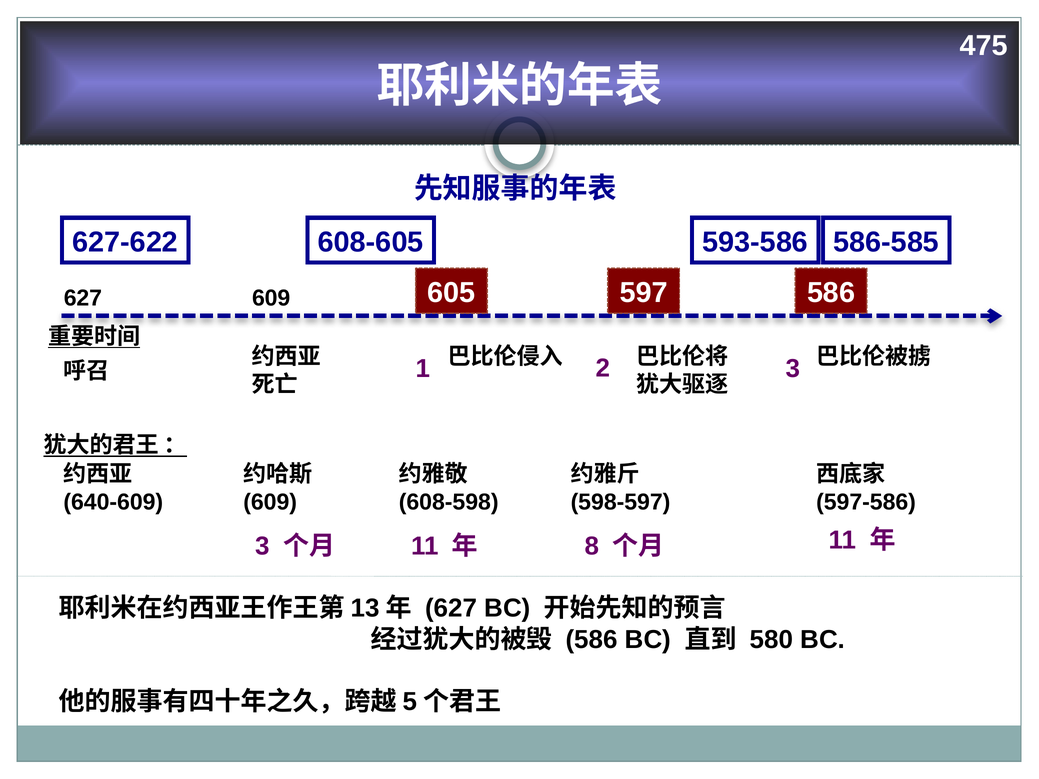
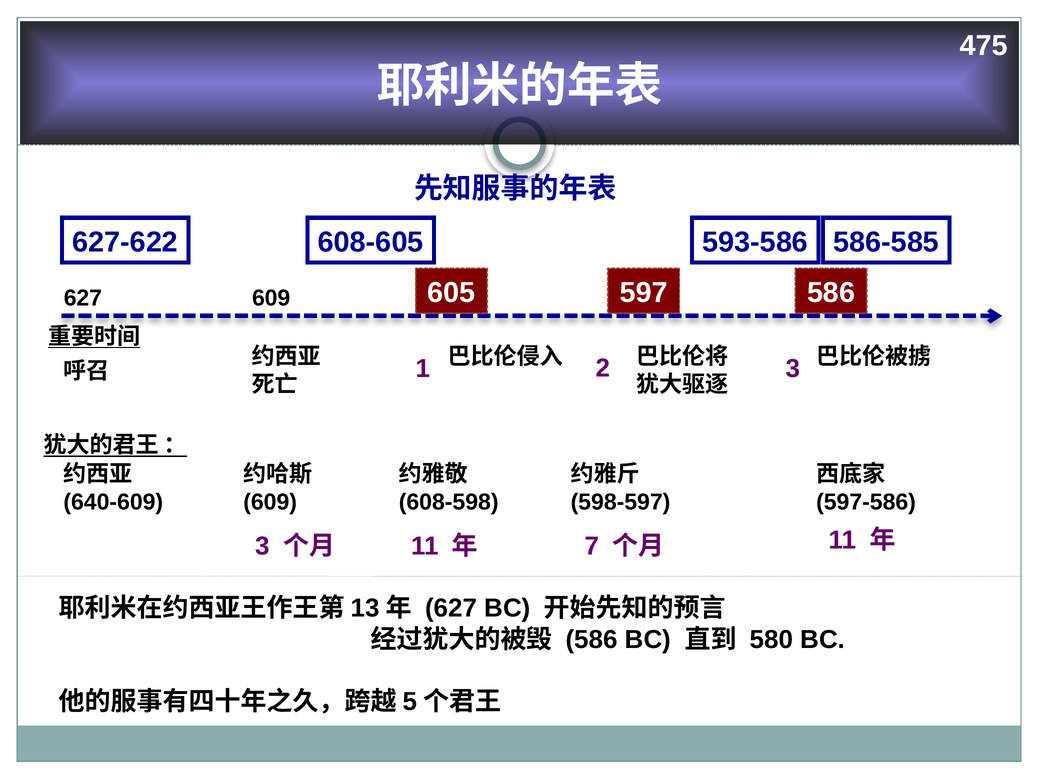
8: 8 -> 7
